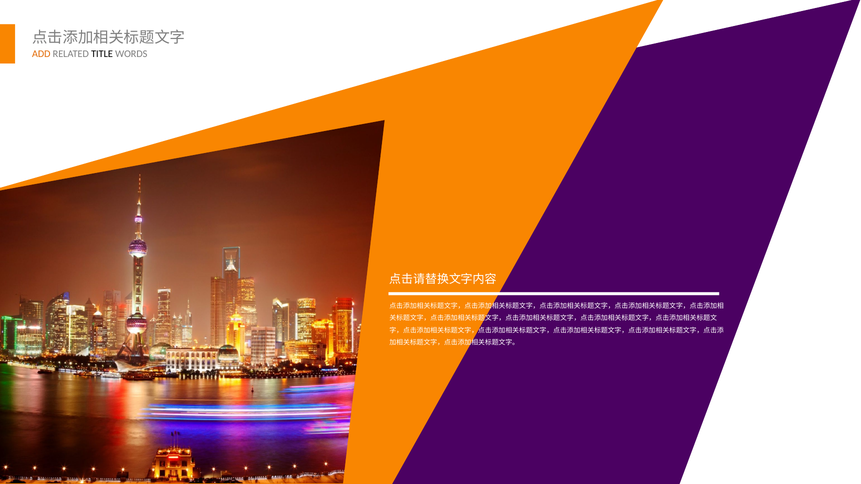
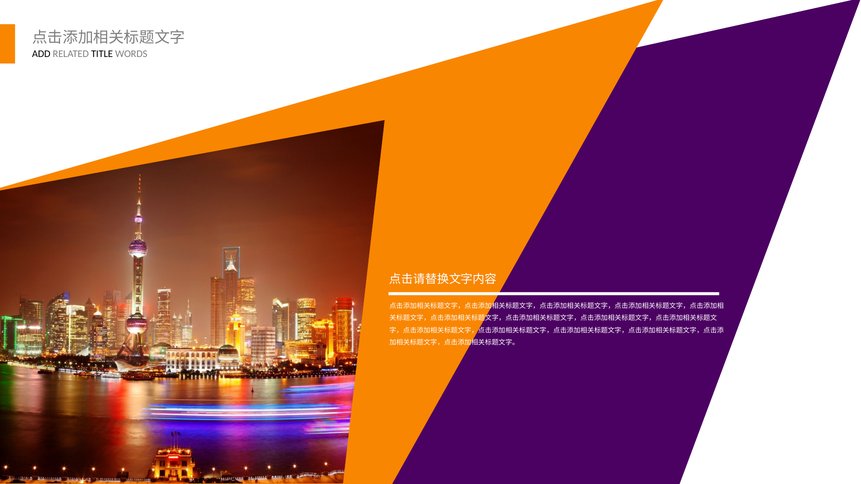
ADD colour: orange -> black
